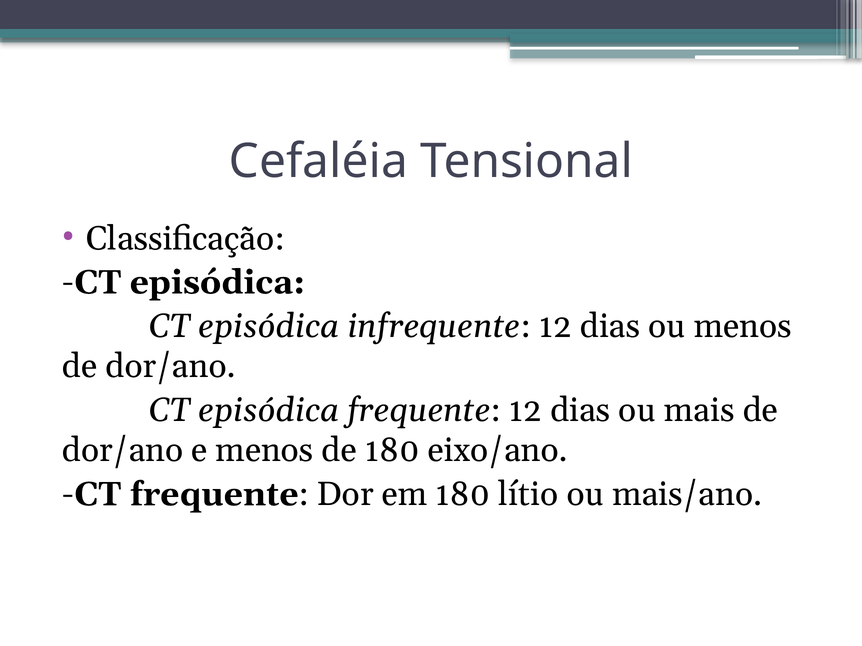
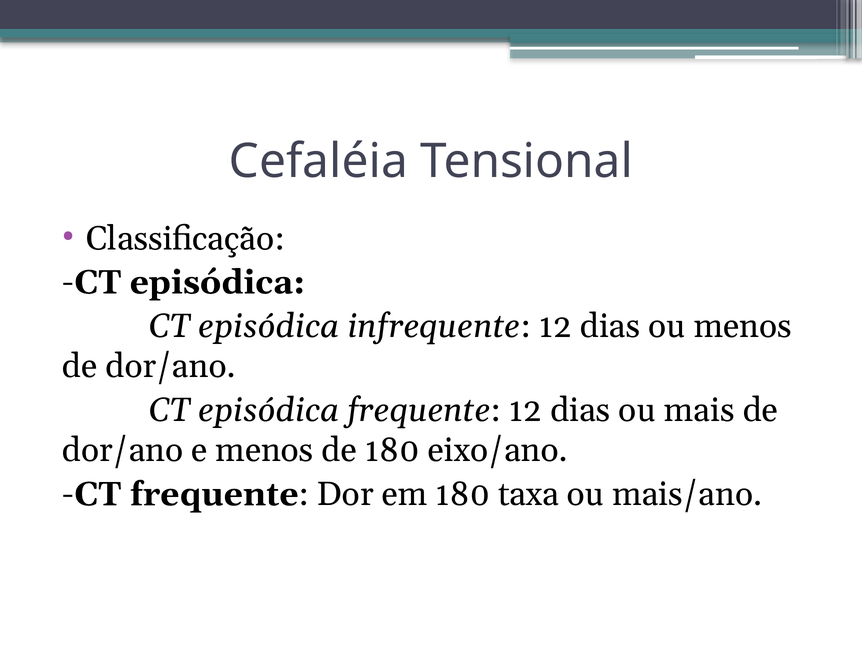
lítio: lítio -> taxa
